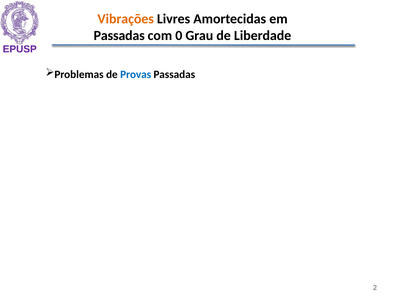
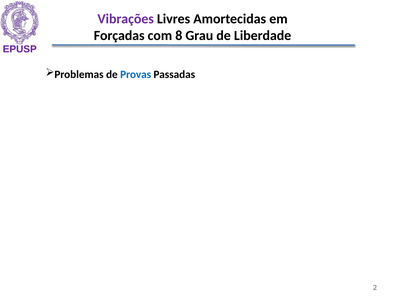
Vibrações colour: orange -> purple
Passadas at (119, 36): Passadas -> Forçadas
0: 0 -> 8
